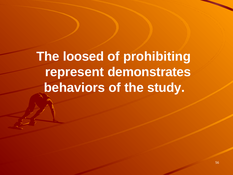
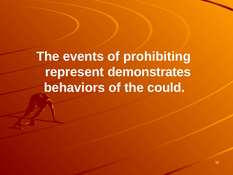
loosed: loosed -> events
study: study -> could
